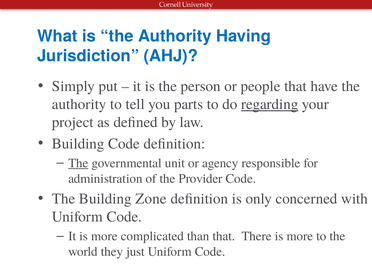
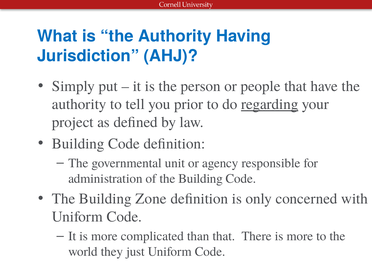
parts: parts -> prior
The at (78, 163) underline: present -> none
of the Provider: Provider -> Building
